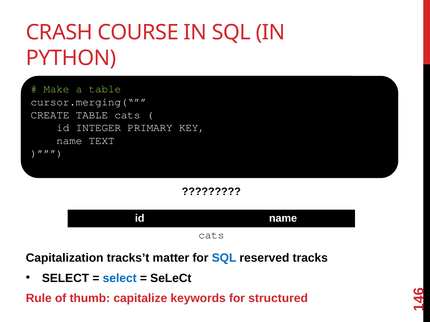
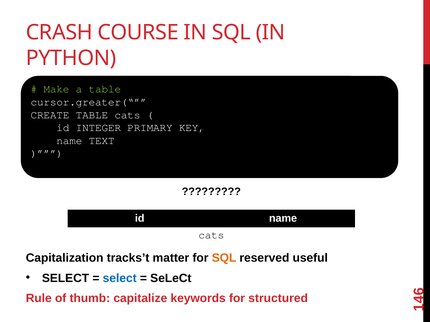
cursor.merging(“: cursor.merging(“ -> cursor.greater(“
SQL at (224, 258) colour: blue -> orange
tracks: tracks -> useful
